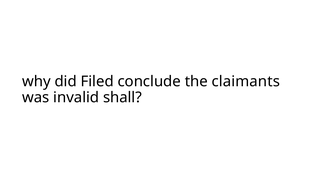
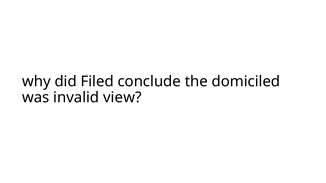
claimants: claimants -> domiciled
shall: shall -> view
